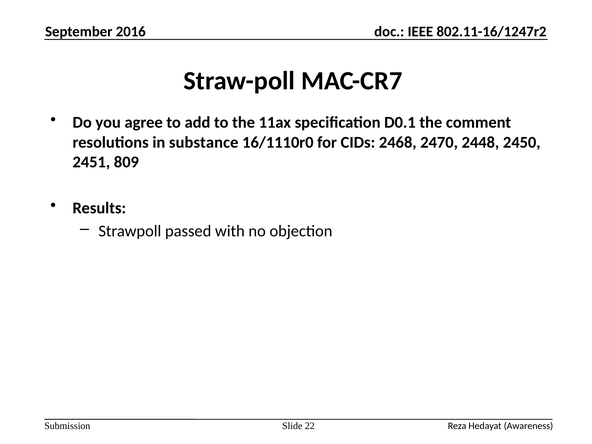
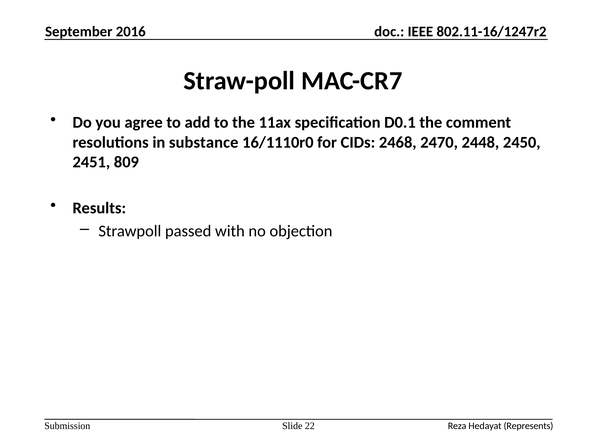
Awareness: Awareness -> Represents
